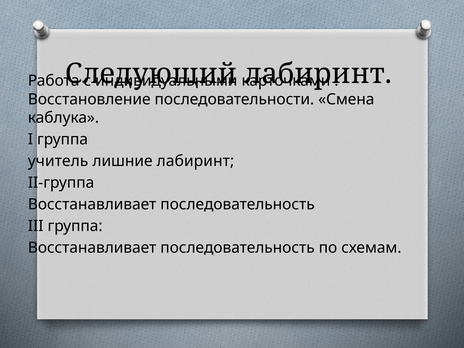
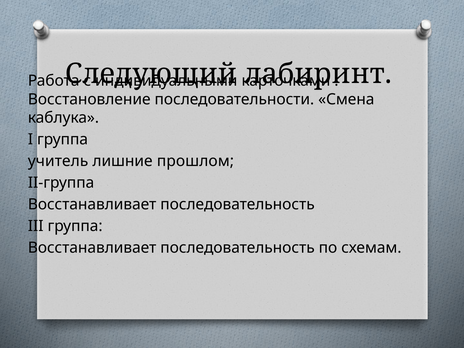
лишние лабиринт: лабиринт -> прошлом
